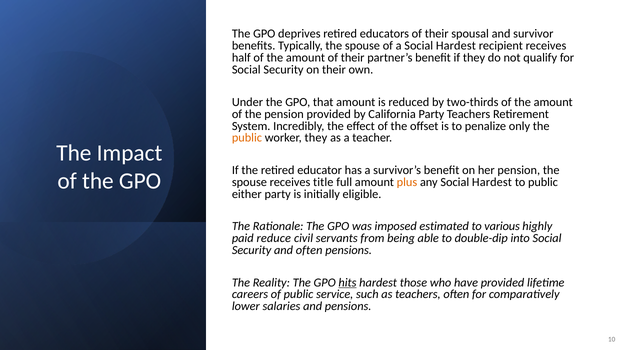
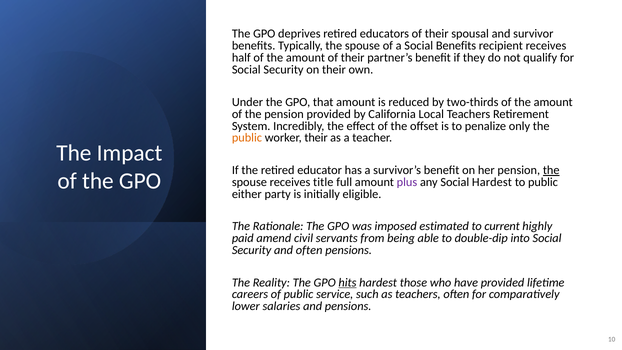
a Social Hardest: Hardest -> Benefits
California Party: Party -> Local
worker they: they -> their
the at (551, 170) underline: none -> present
plus colour: orange -> purple
various: various -> current
reduce: reduce -> amend
